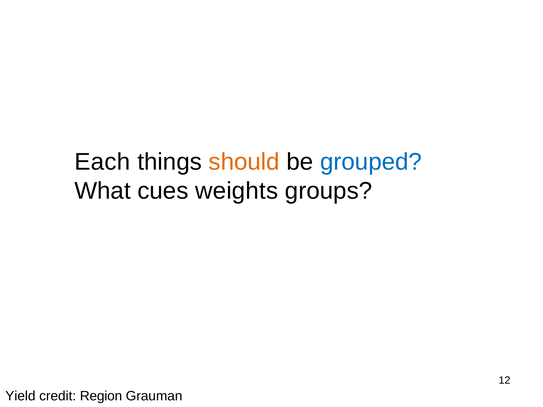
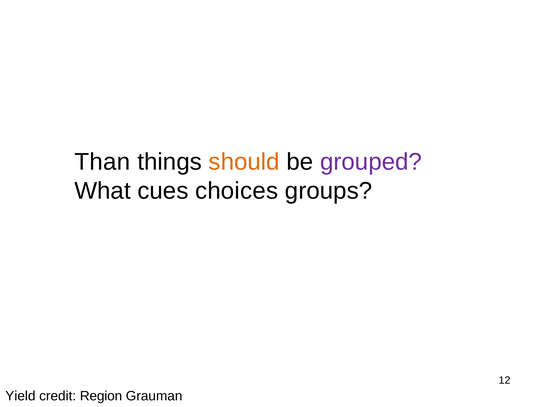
Each: Each -> Than
grouped colour: blue -> purple
weights: weights -> choices
